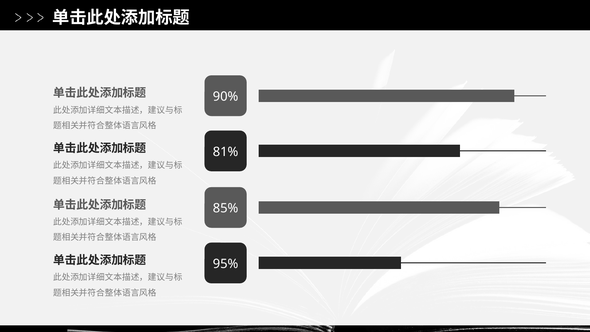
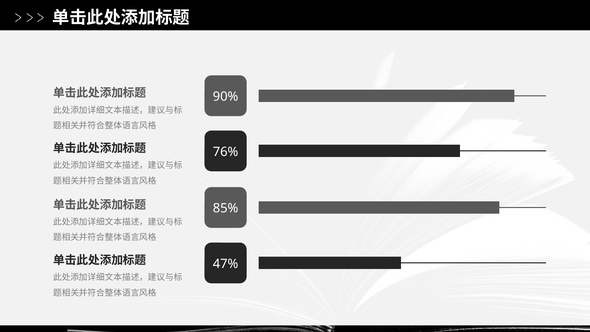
81%: 81% -> 76%
95%: 95% -> 47%
